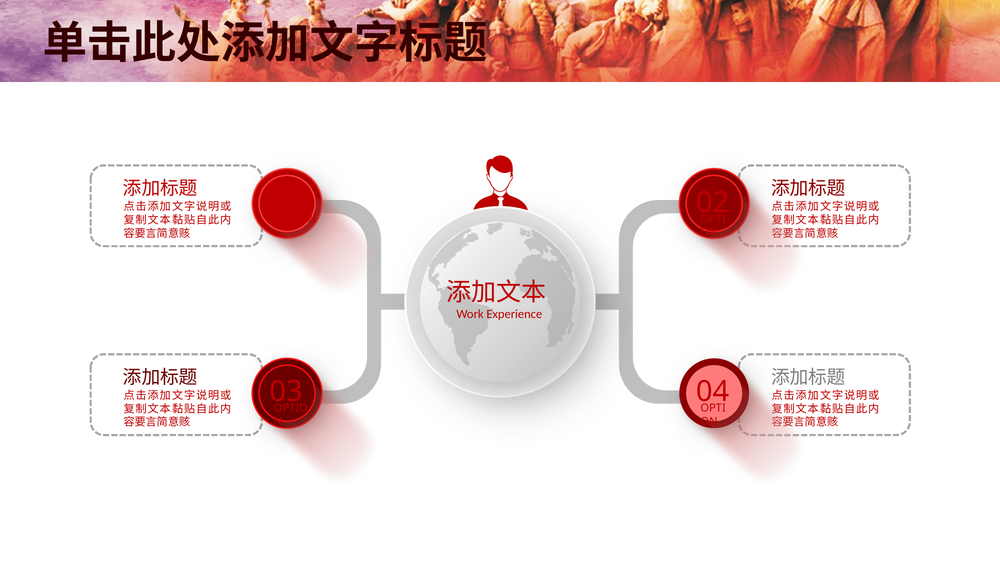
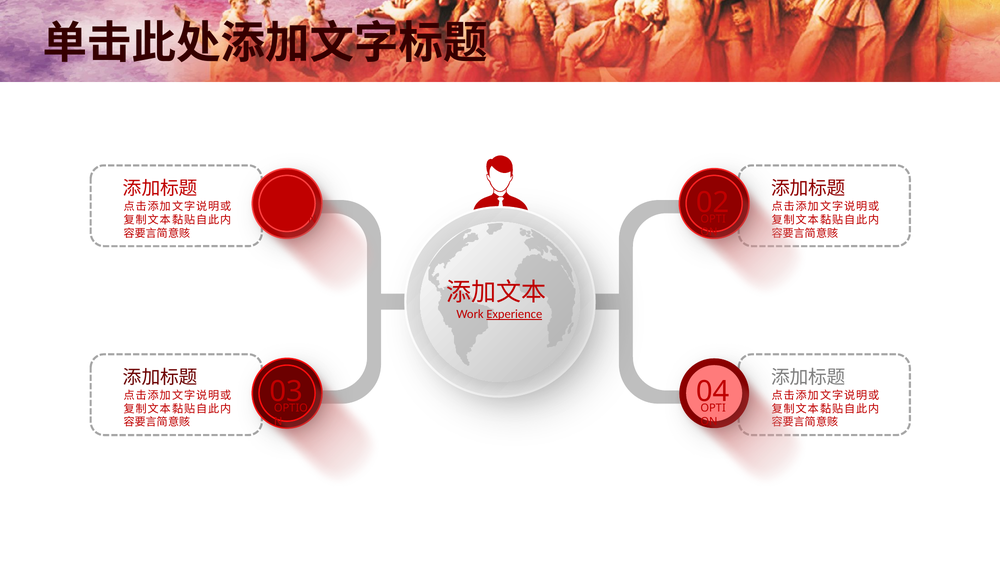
Experience underline: none -> present
